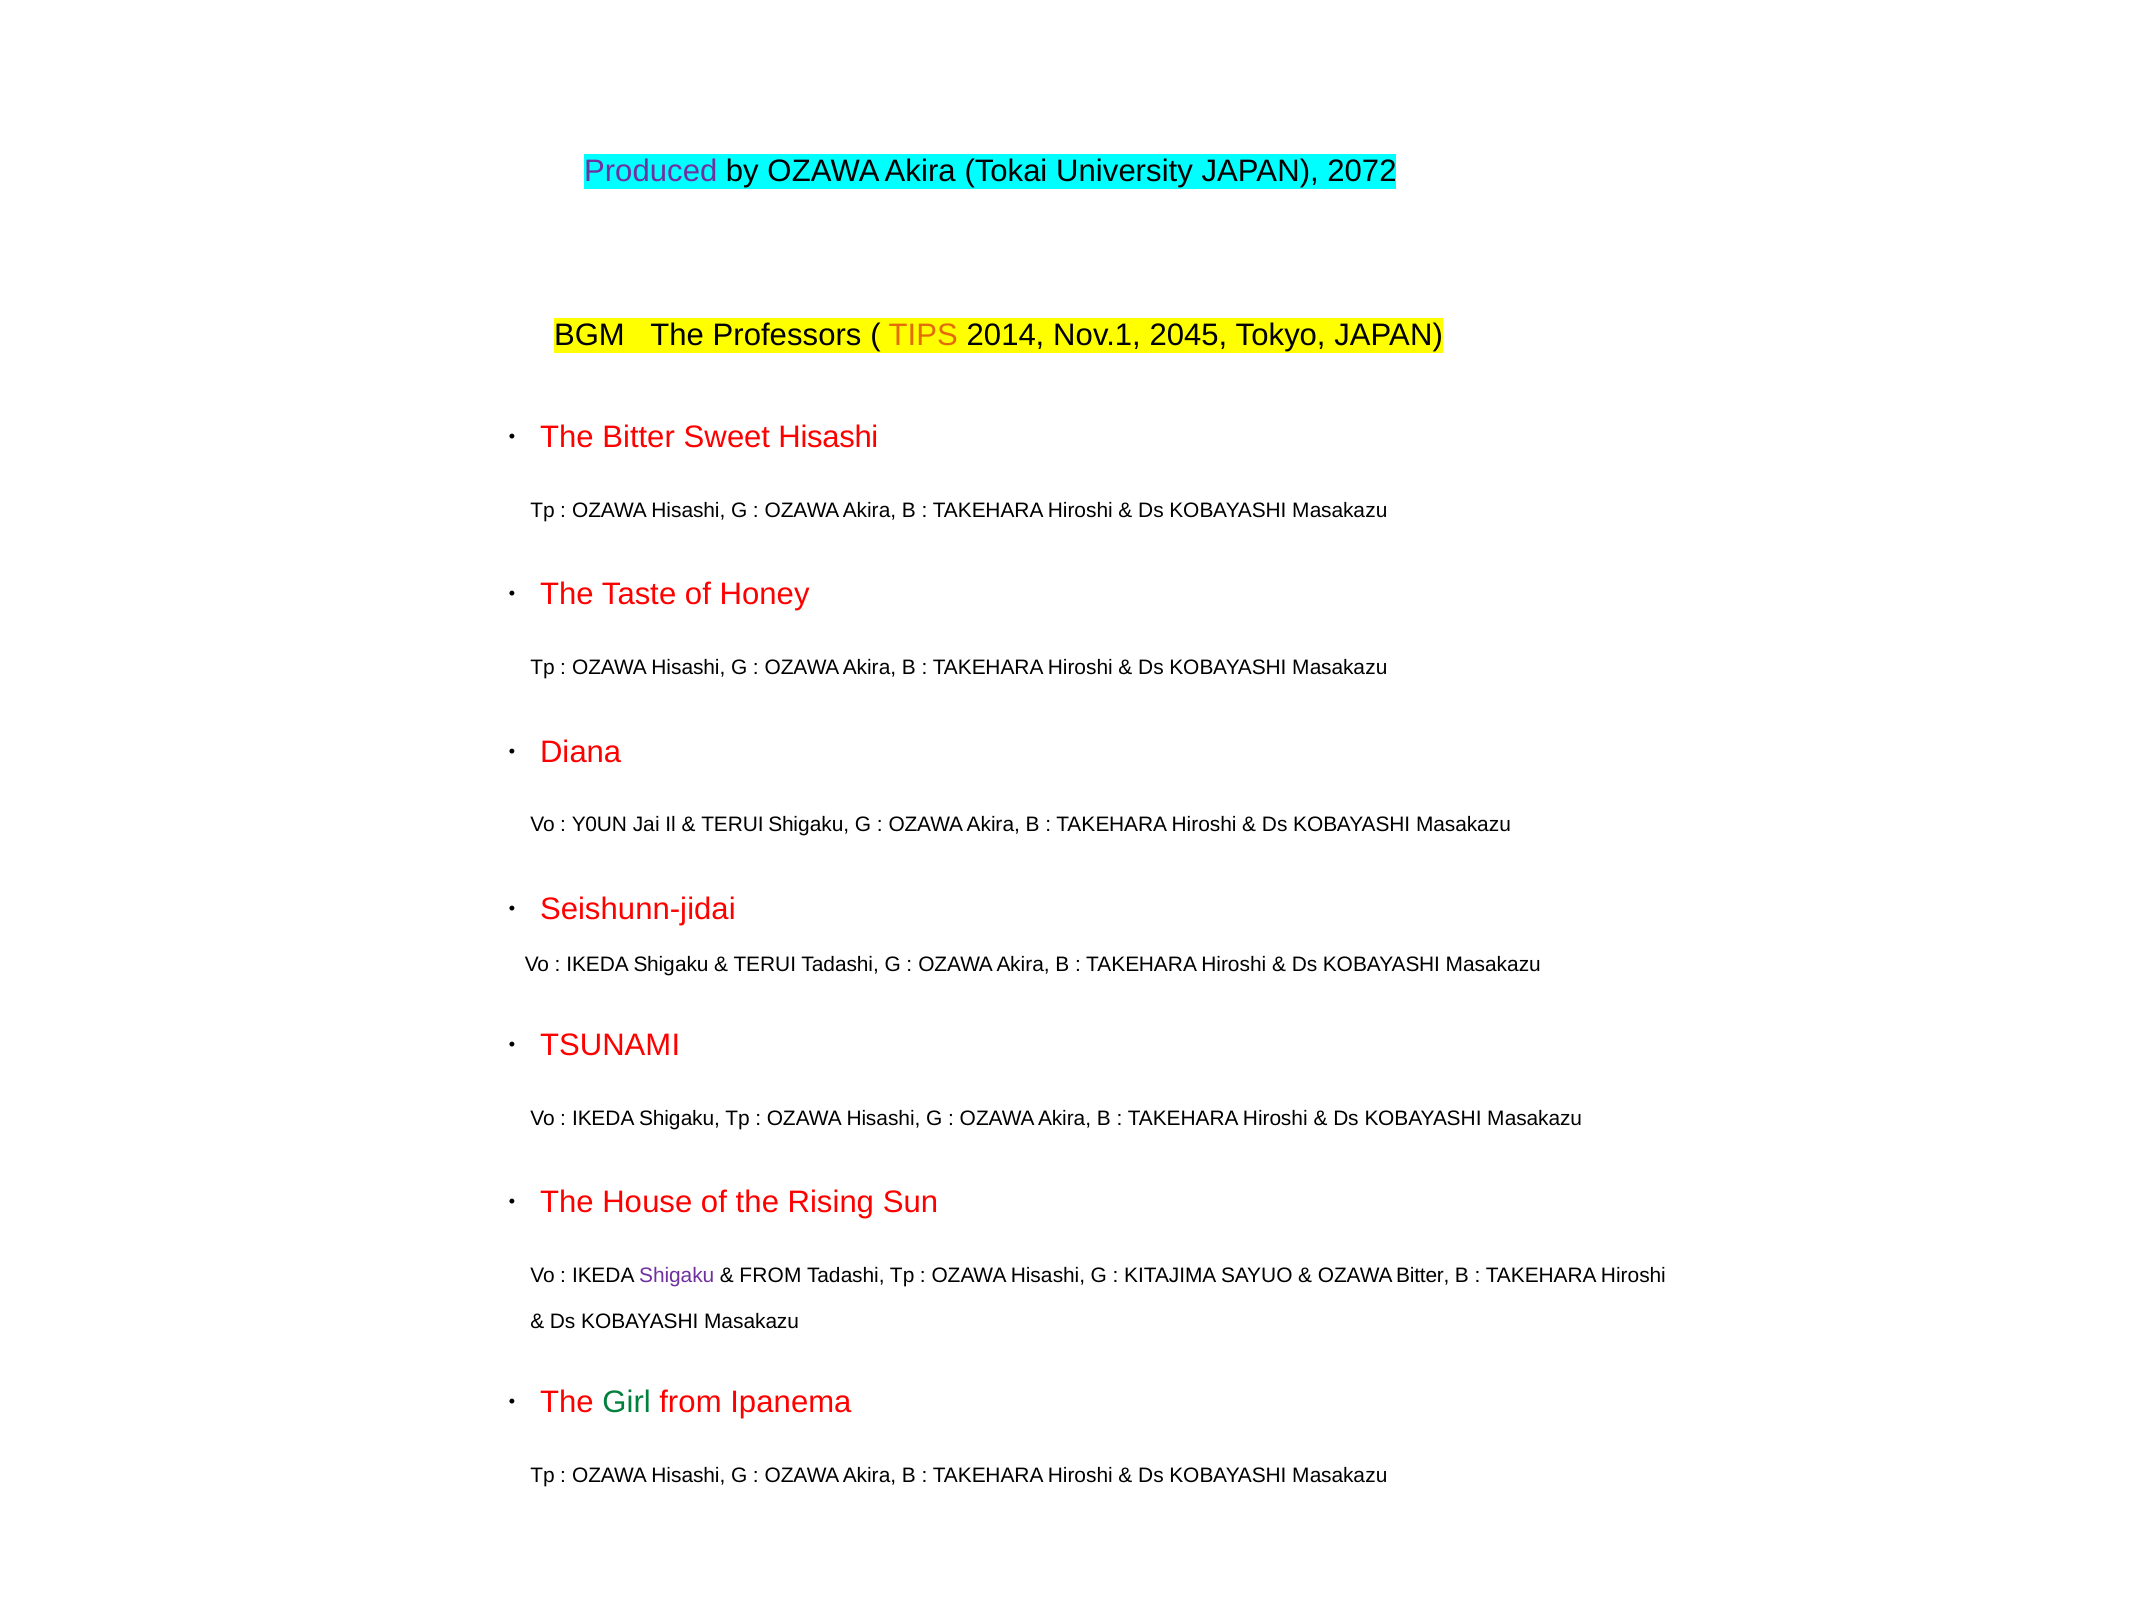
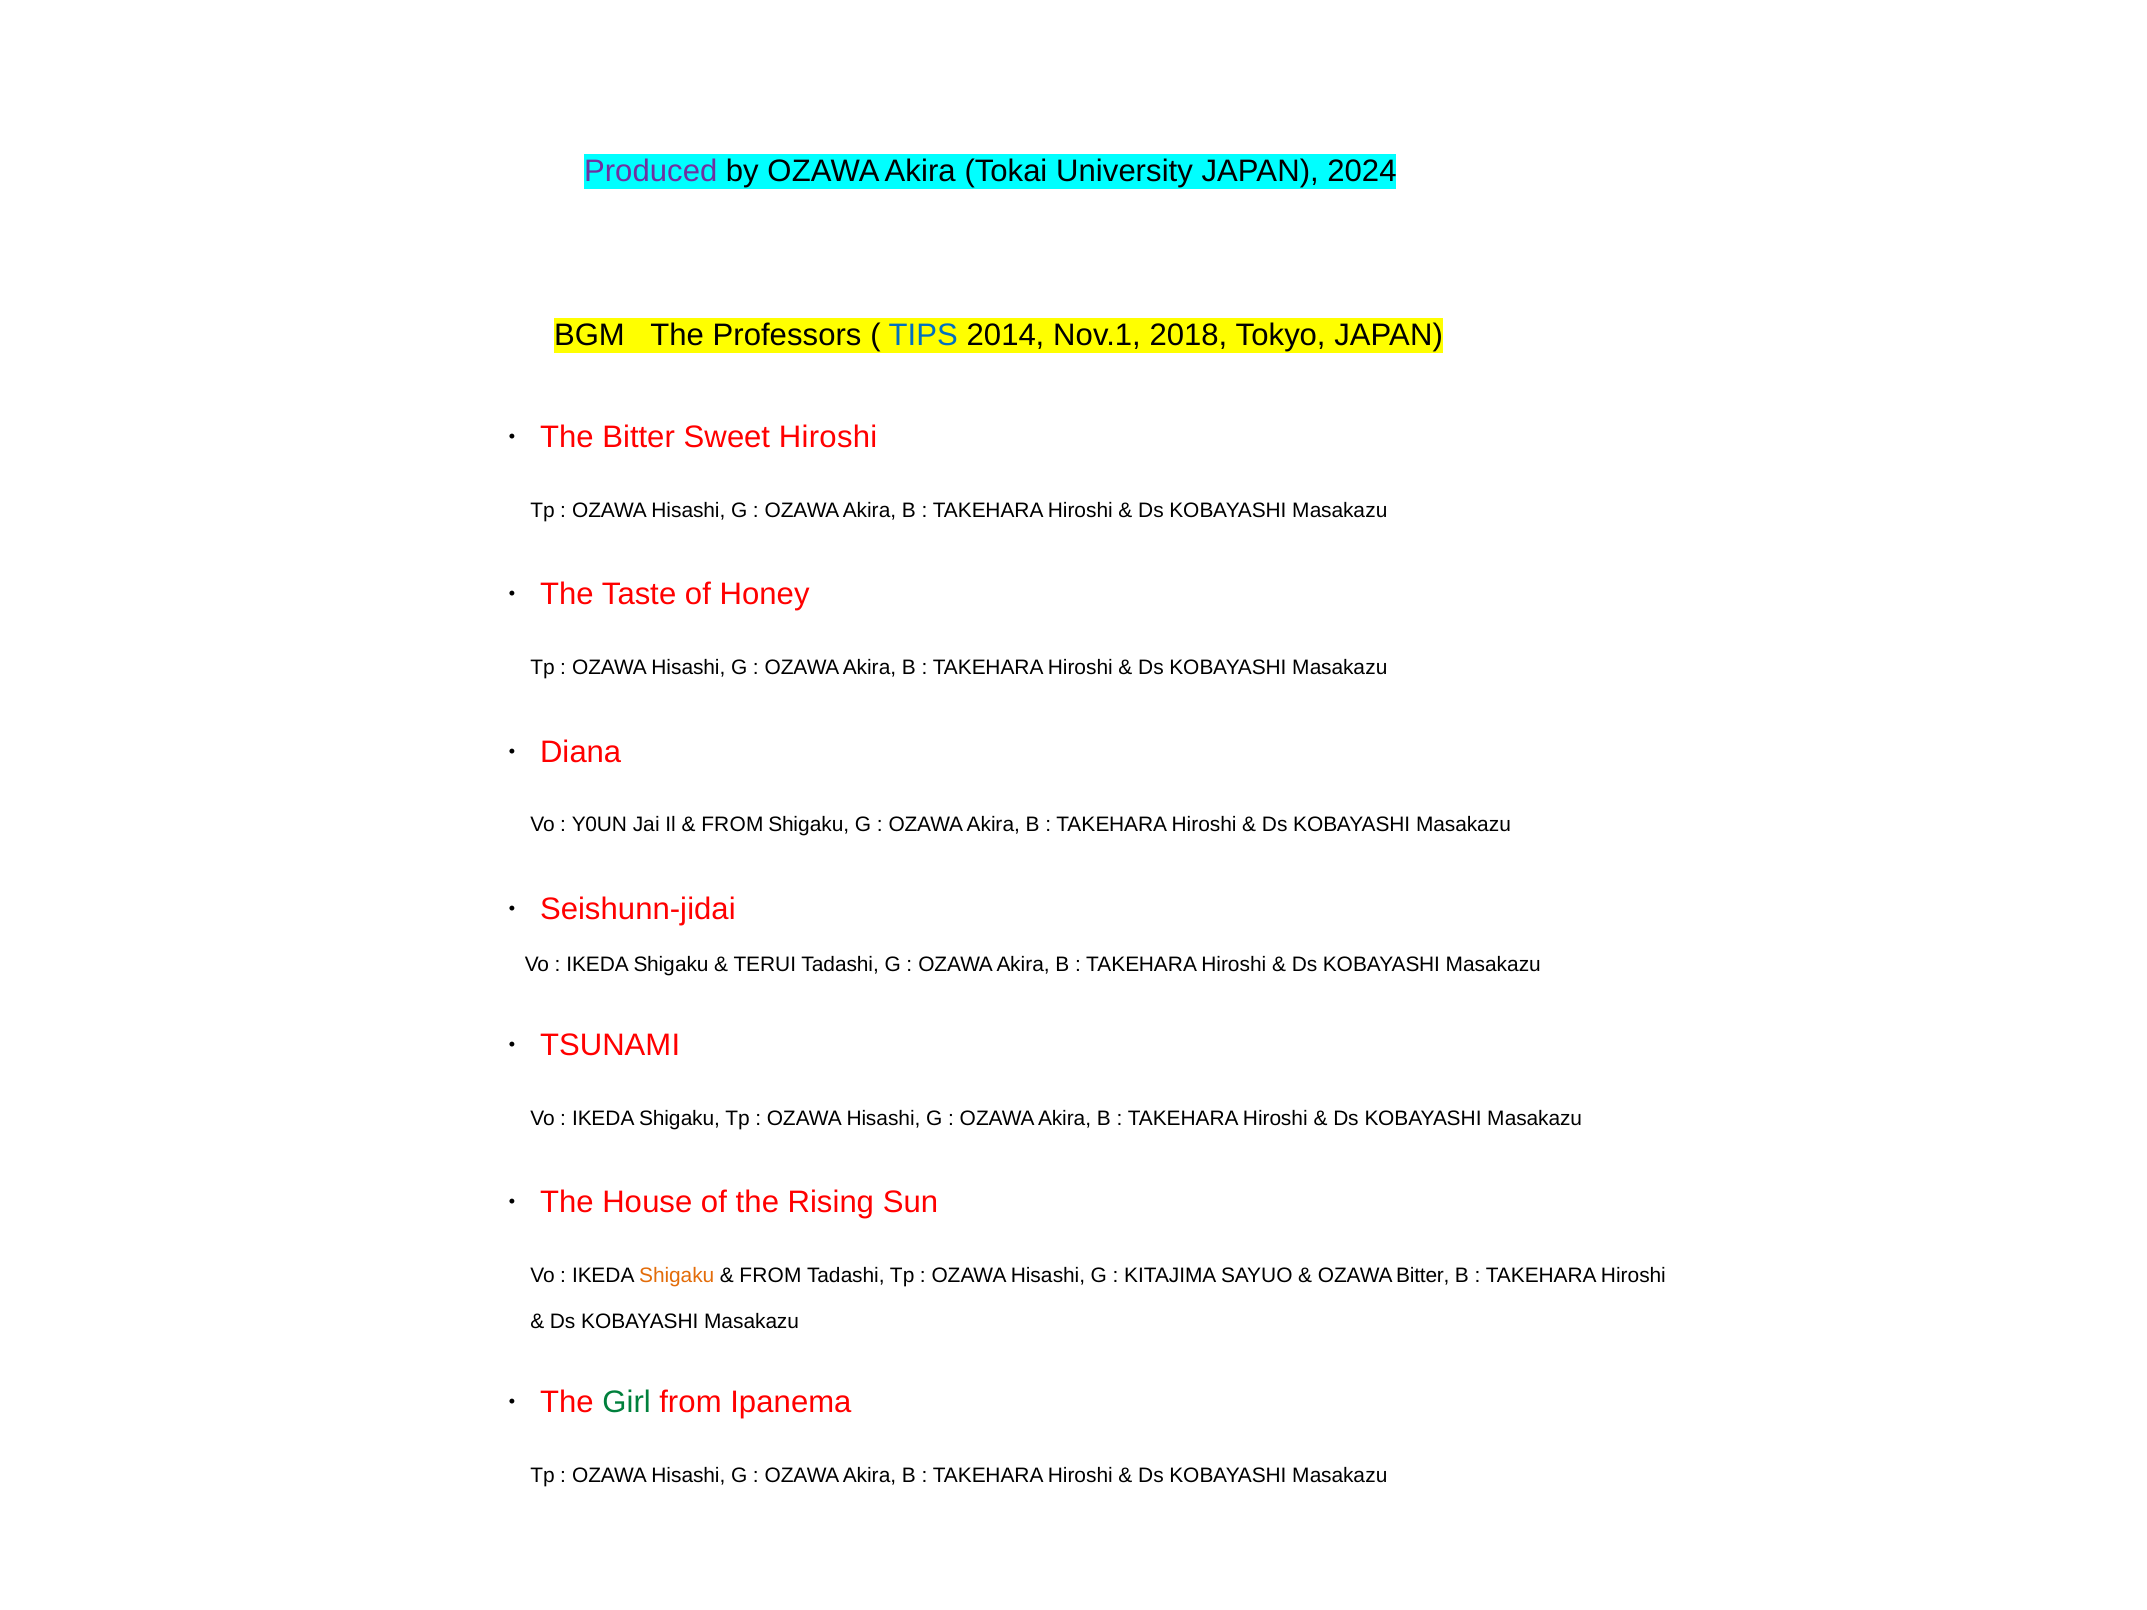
2072: 2072 -> 2024
TIPS colour: orange -> blue
2045: 2045 -> 2018
Sweet Hisashi: Hisashi -> Hiroshi
TERUI at (732, 825): TERUI -> FROM
Shigaku at (677, 1276) colour: purple -> orange
